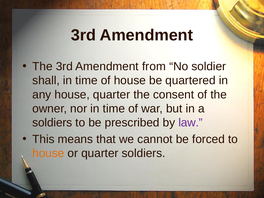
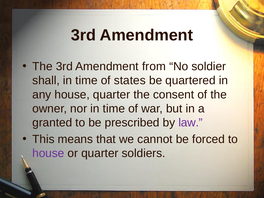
of house: house -> states
soldiers at (52, 123): soldiers -> granted
house at (48, 153) colour: orange -> purple
